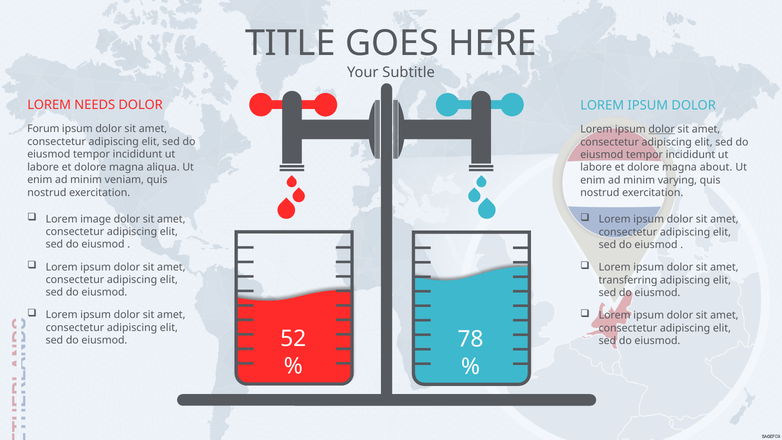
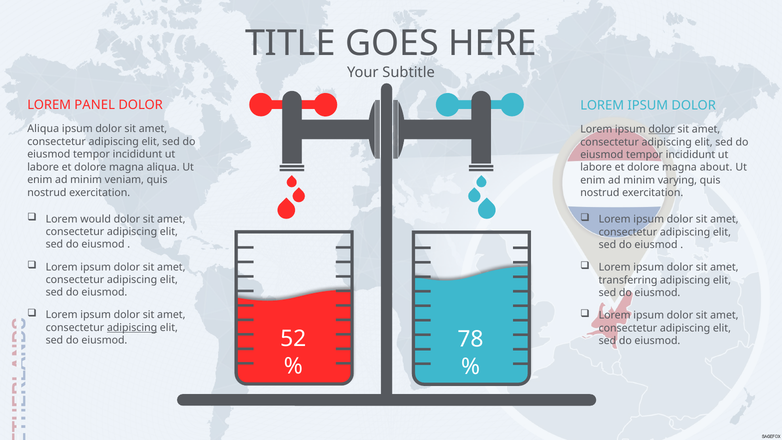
NEEDS: NEEDS -> PANEL
Forum at (43, 129): Forum -> Aliqua
image: image -> would
adipiscing at (132, 328) underline: none -> present
